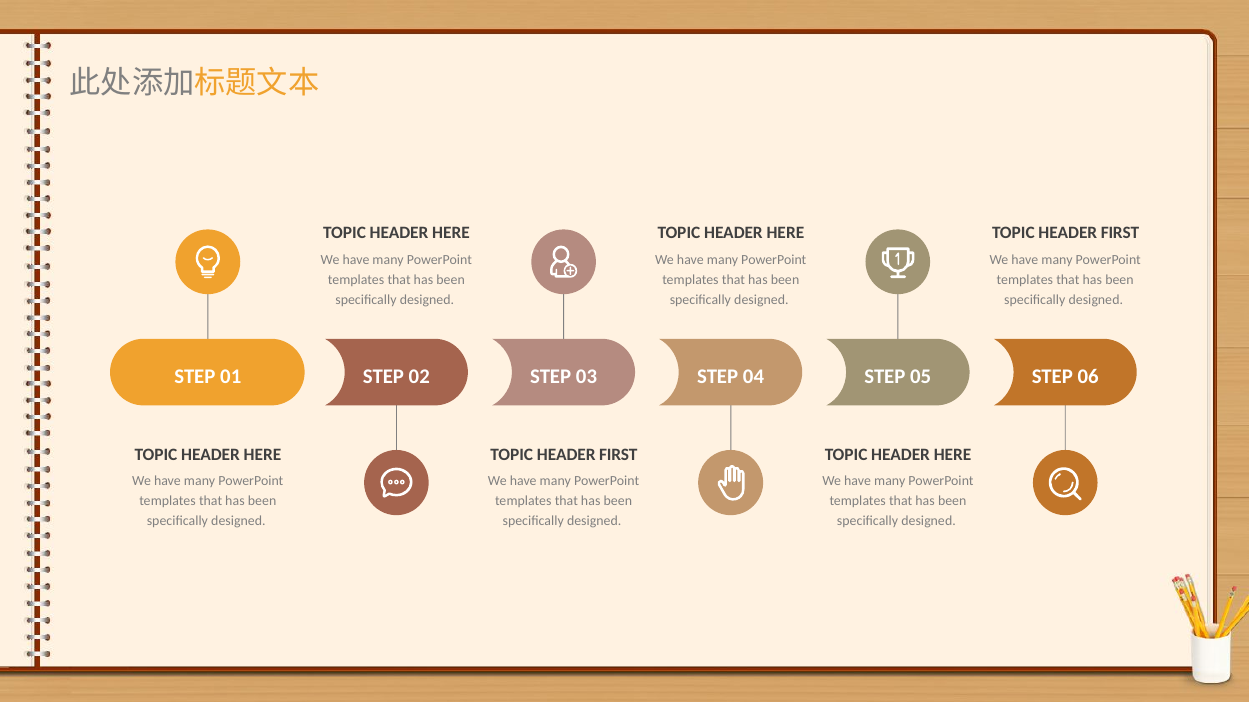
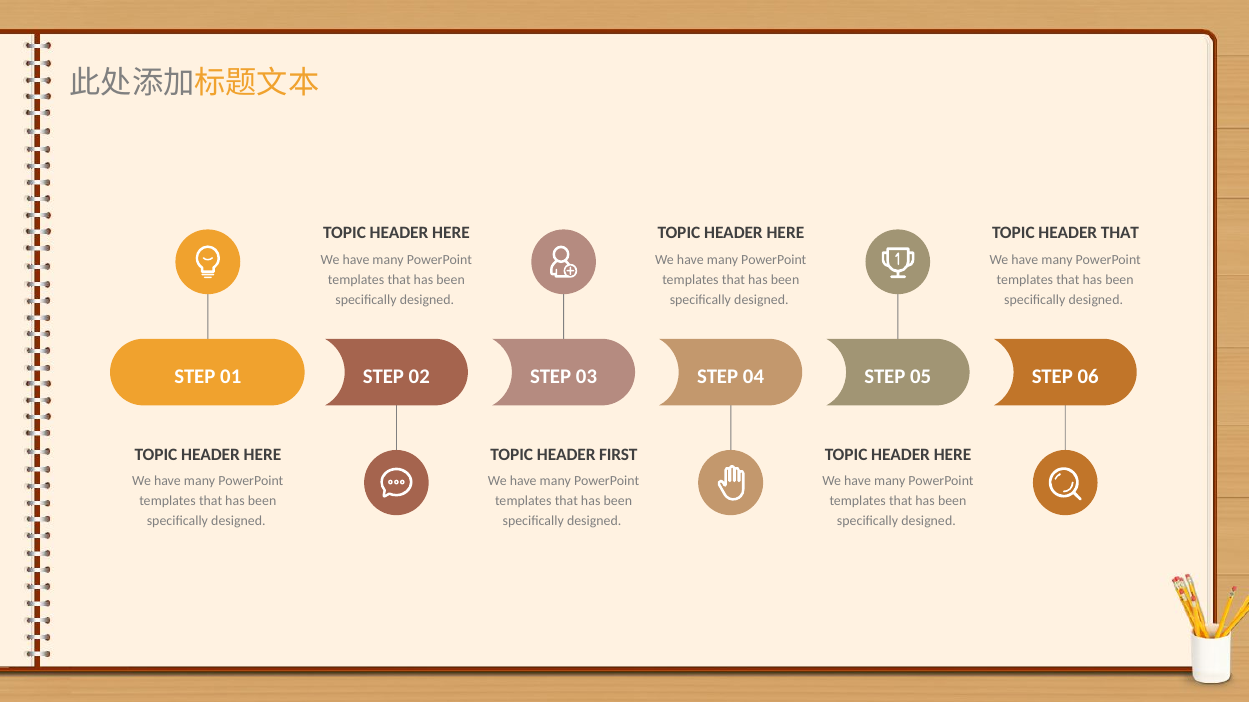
FIRST at (1120, 233): FIRST -> THAT
